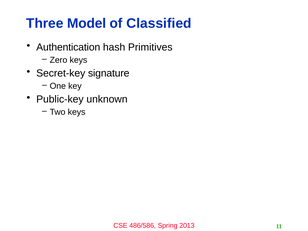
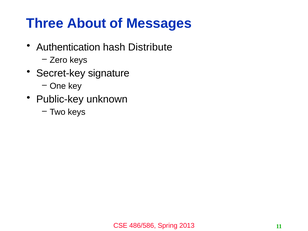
Model: Model -> About
Classified: Classified -> Messages
Primitives: Primitives -> Distribute
